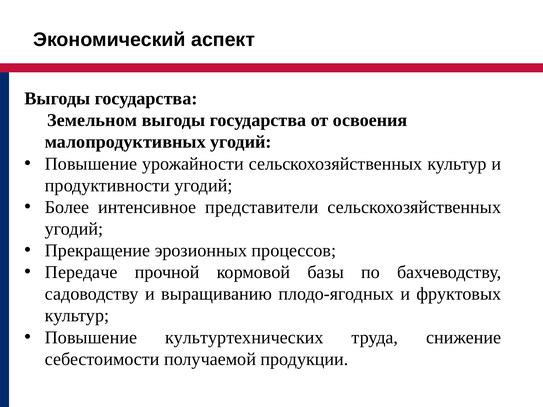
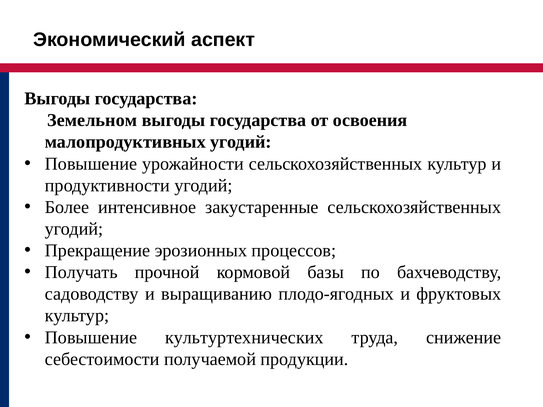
представители: представители -> закустаренные
Передаче: Передаче -> Получать
